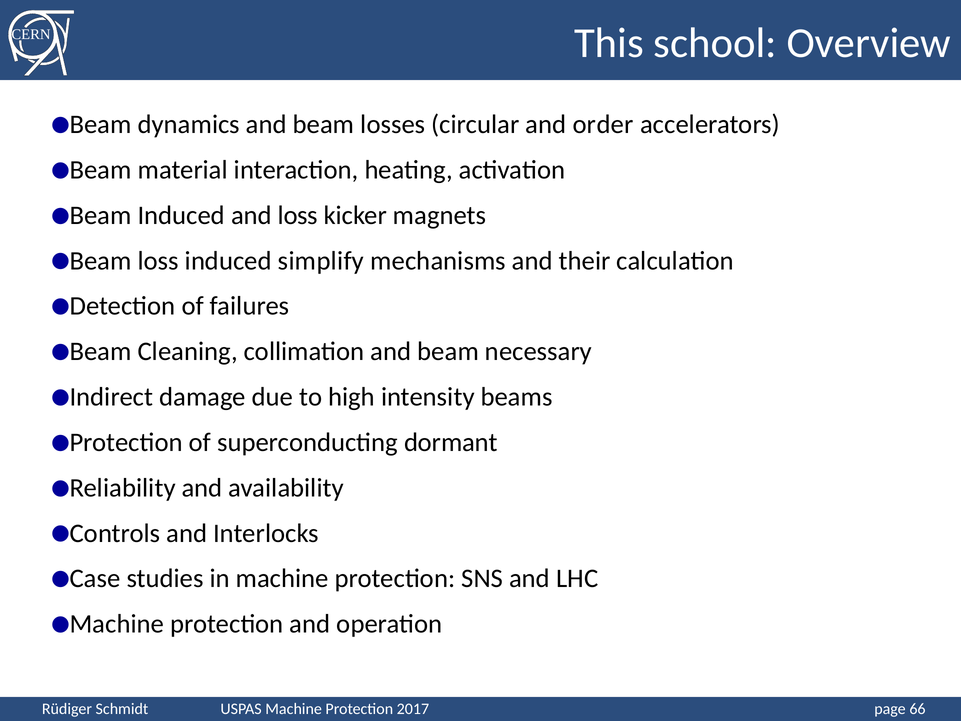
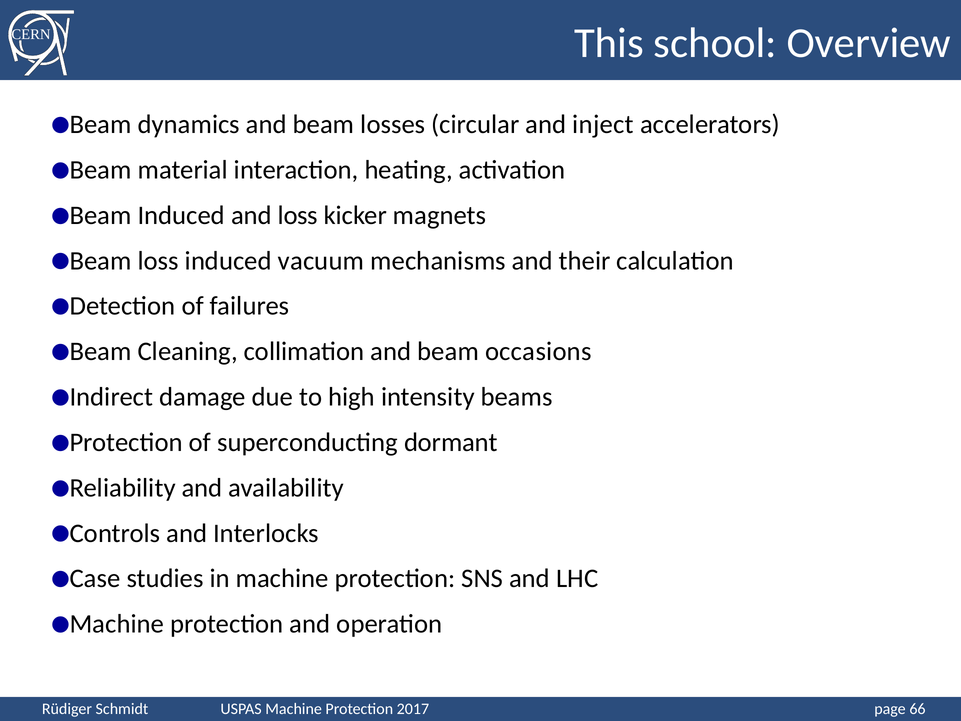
order: order -> inject
simplify: simplify -> vacuum
necessary: necessary -> occasions
